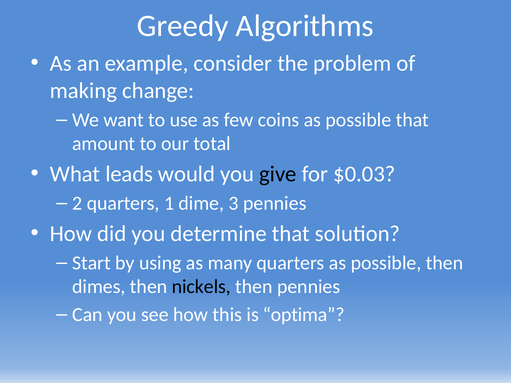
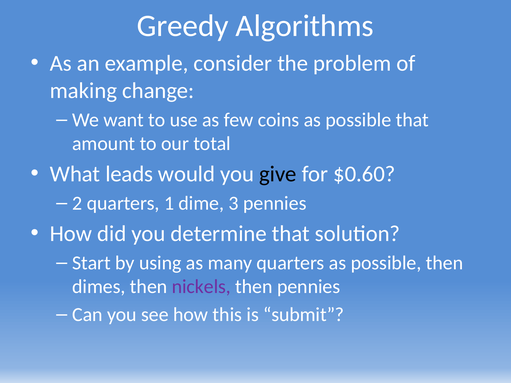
$0.03: $0.03 -> $0.60
nickels colour: black -> purple
optima: optima -> submit
